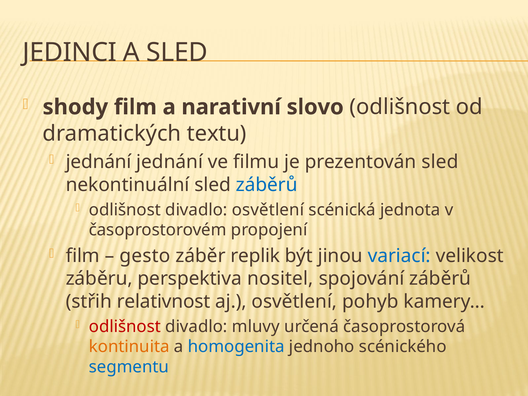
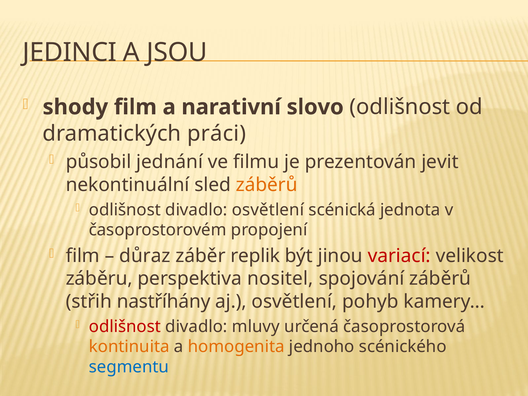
A SLED: SLED -> JSOU
textu: textu -> práci
jednání at (99, 162): jednání -> působil
prezentován sled: sled -> jevit
záběrů at (267, 185) colour: blue -> orange
gesto: gesto -> důraz
variací colour: blue -> red
relativnost: relativnost -> nastříhány
homogenita colour: blue -> orange
